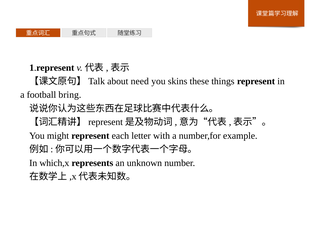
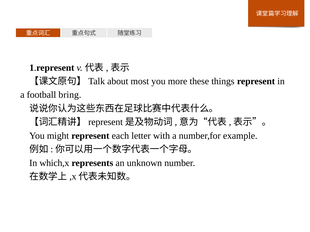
need: need -> most
skins: skins -> more
